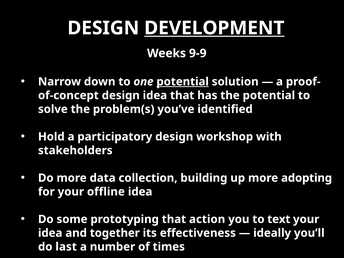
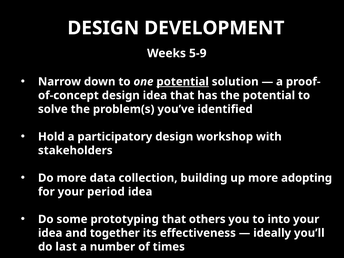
DEVELOPMENT underline: present -> none
9-9: 9-9 -> 5-9
offline: offline -> period
action: action -> others
text: text -> into
